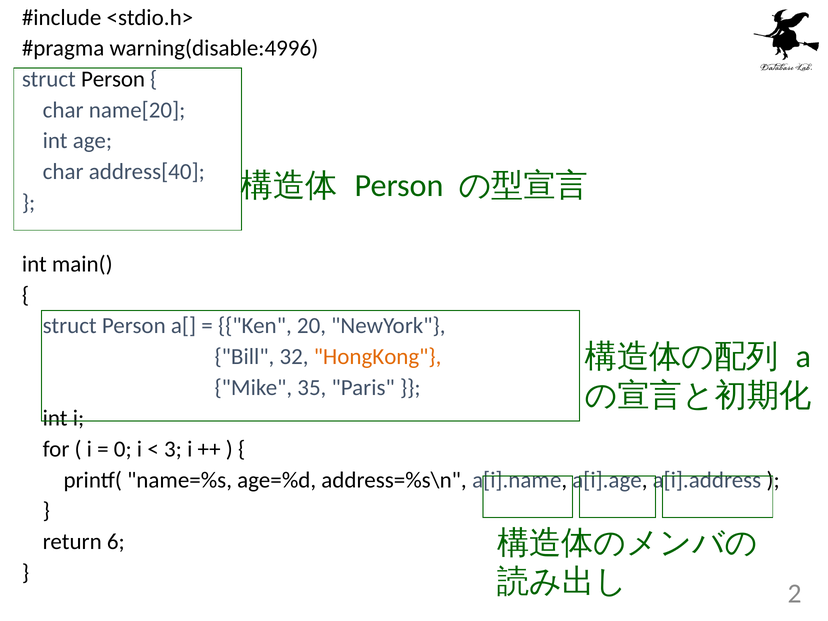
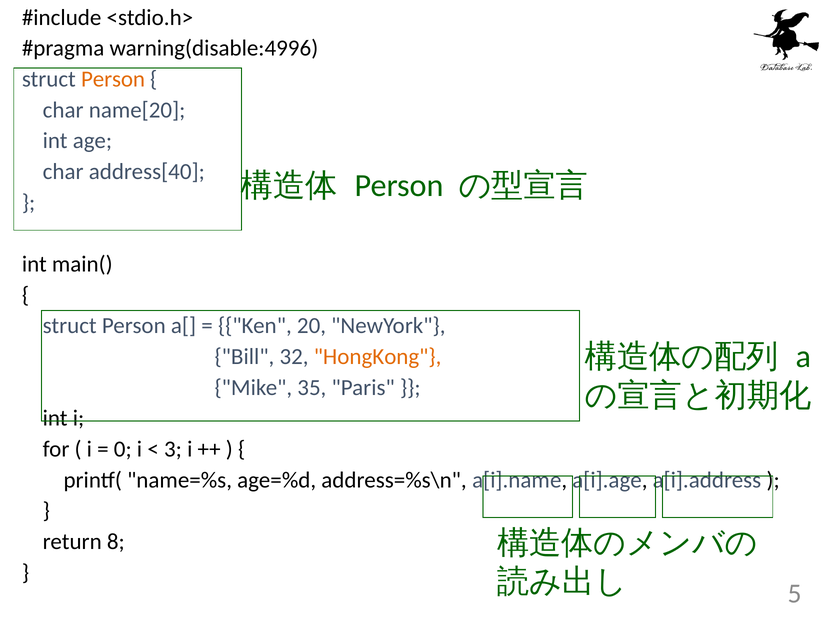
Person at (113, 79) colour: black -> orange
6: 6 -> 8
2: 2 -> 5
